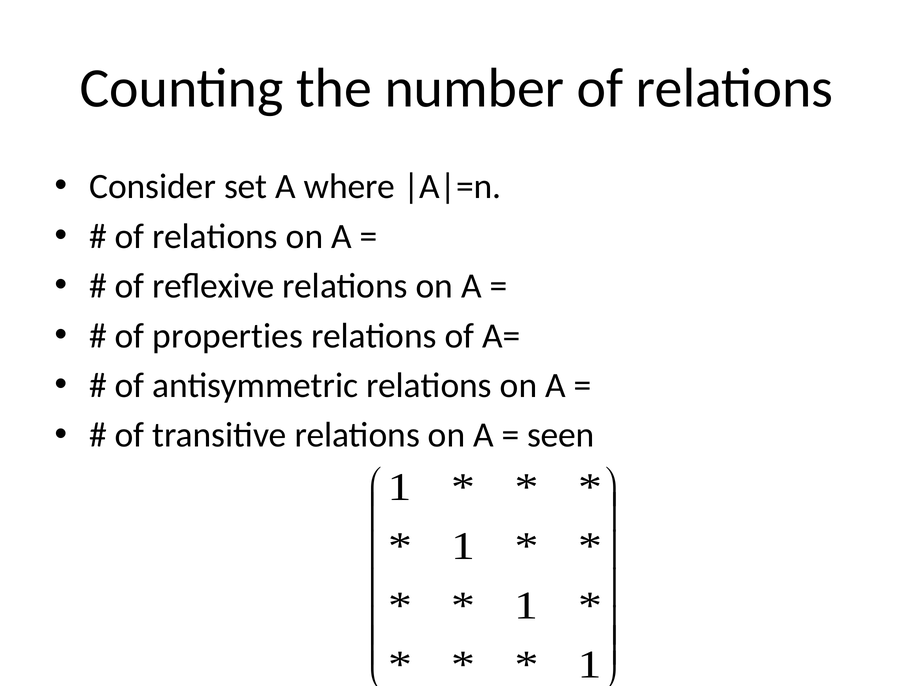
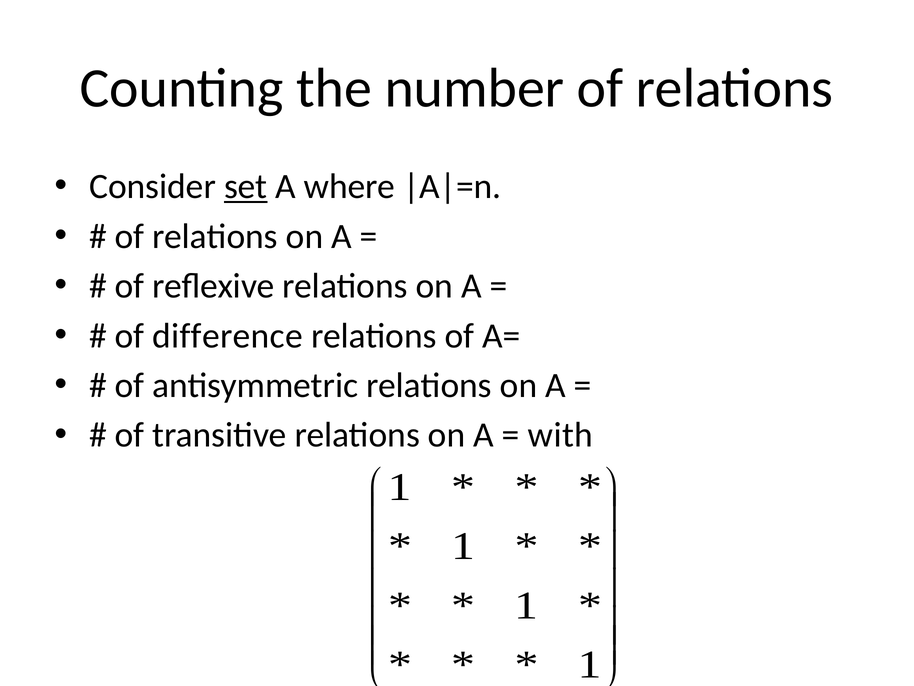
set underline: none -> present
properties: properties -> difference
seen: seen -> with
